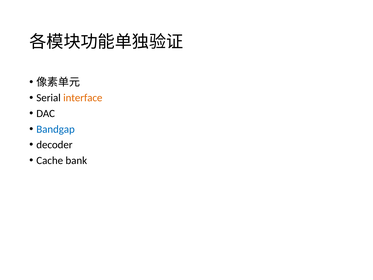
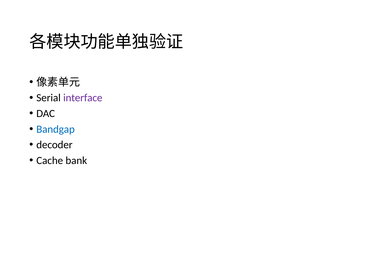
interface colour: orange -> purple
